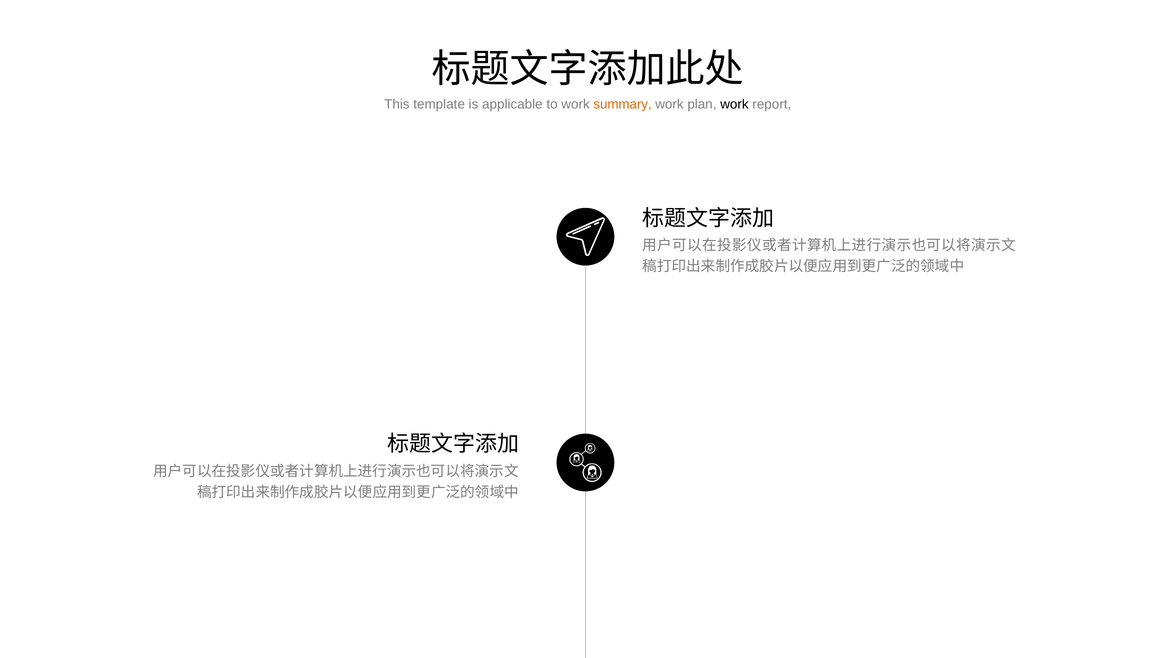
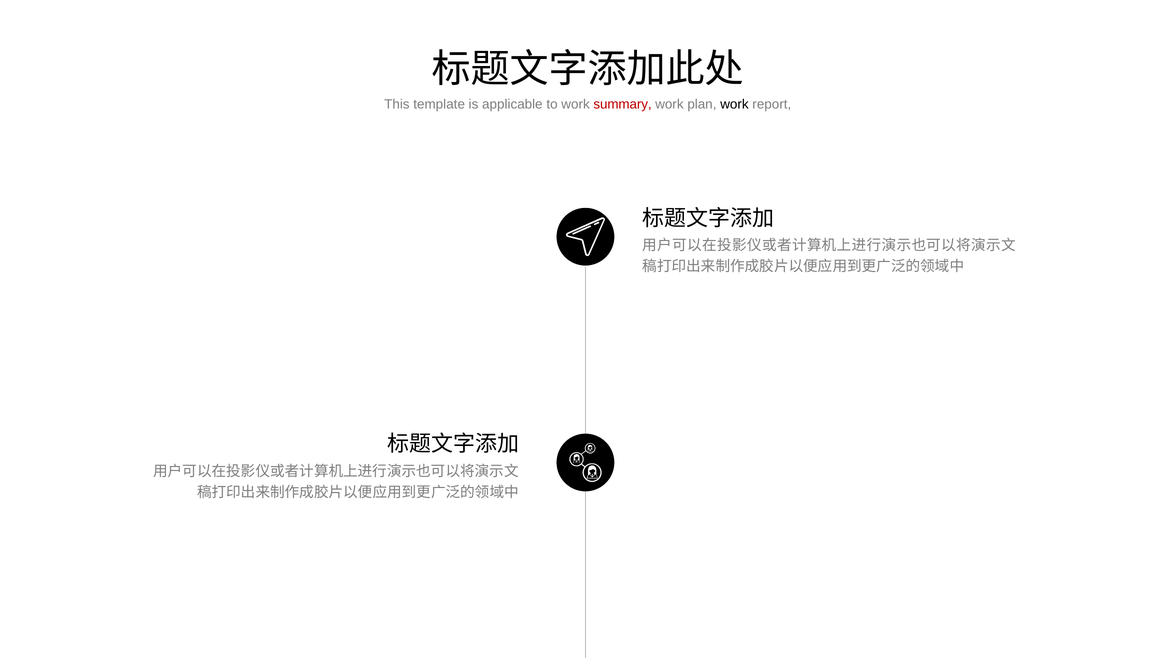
summary colour: orange -> red
